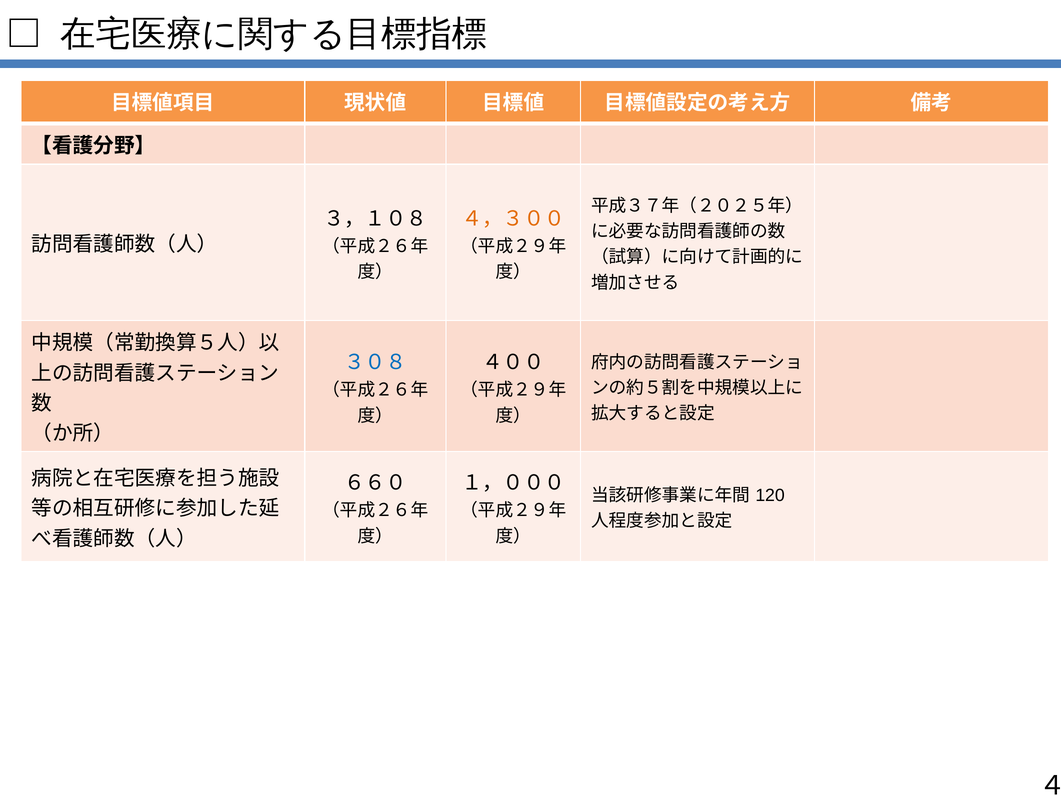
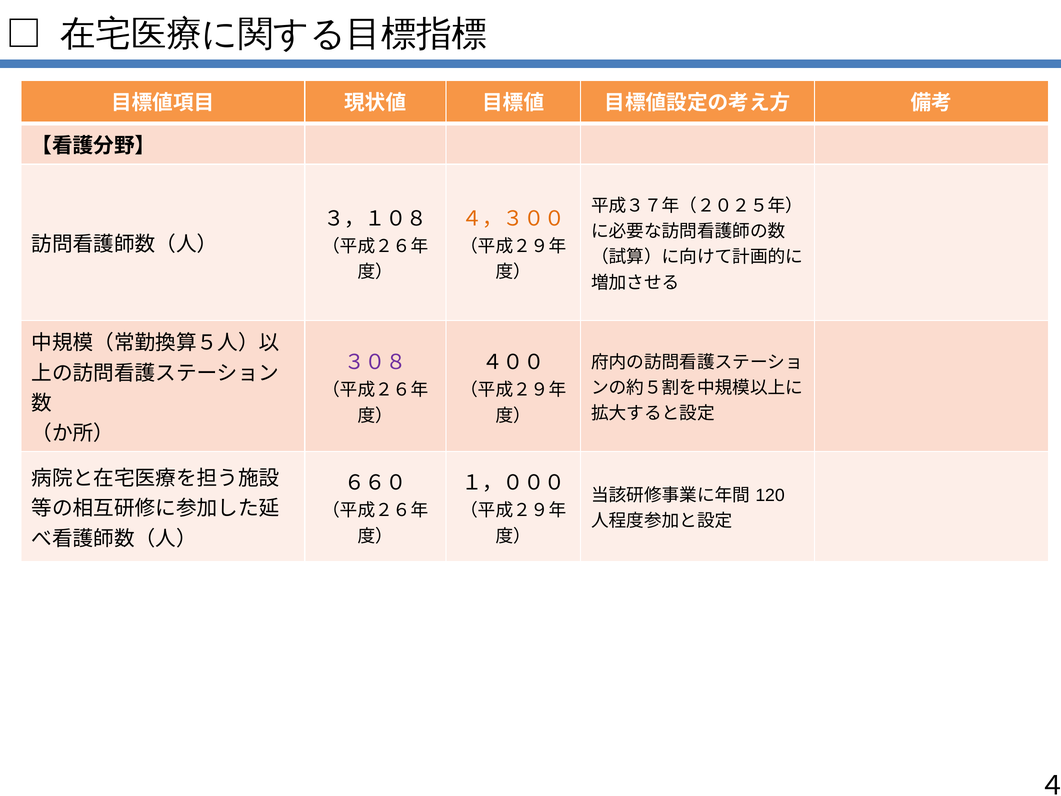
３０８ colour: blue -> purple
